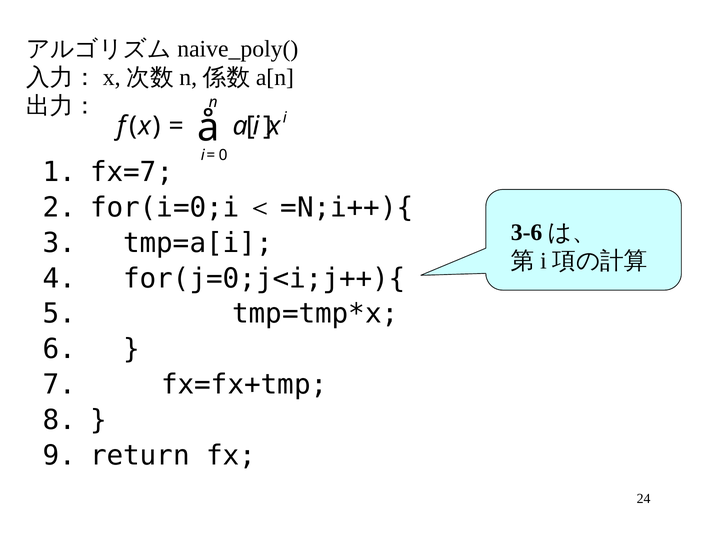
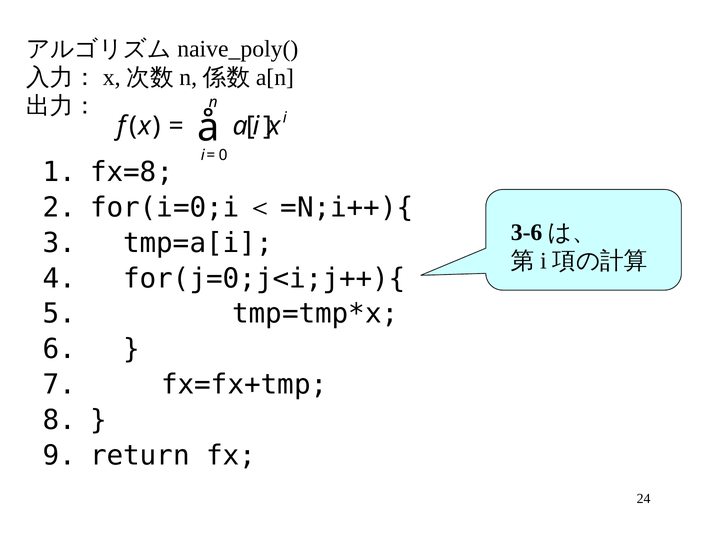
fx=7: fx=7 -> fx=8
